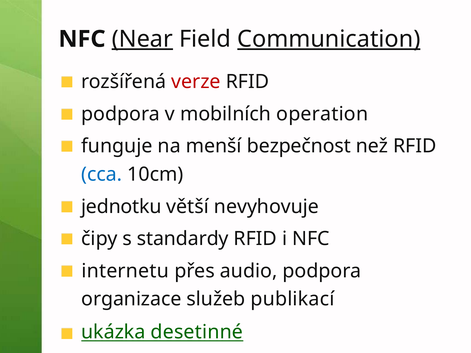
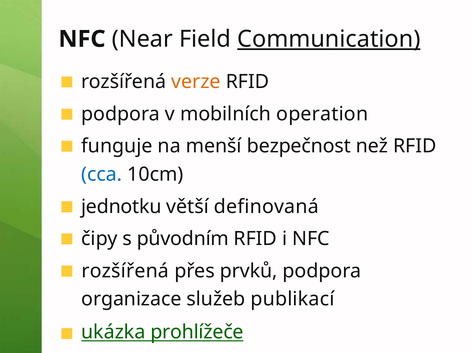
Near underline: present -> none
verze colour: red -> orange
nevyhovuje: nevyhovuje -> definovaná
standardy: standardy -> původním
internetu at (125, 271): internetu -> rozšířená
audio: audio -> prvků
desetinné: desetinné -> prohlížeče
